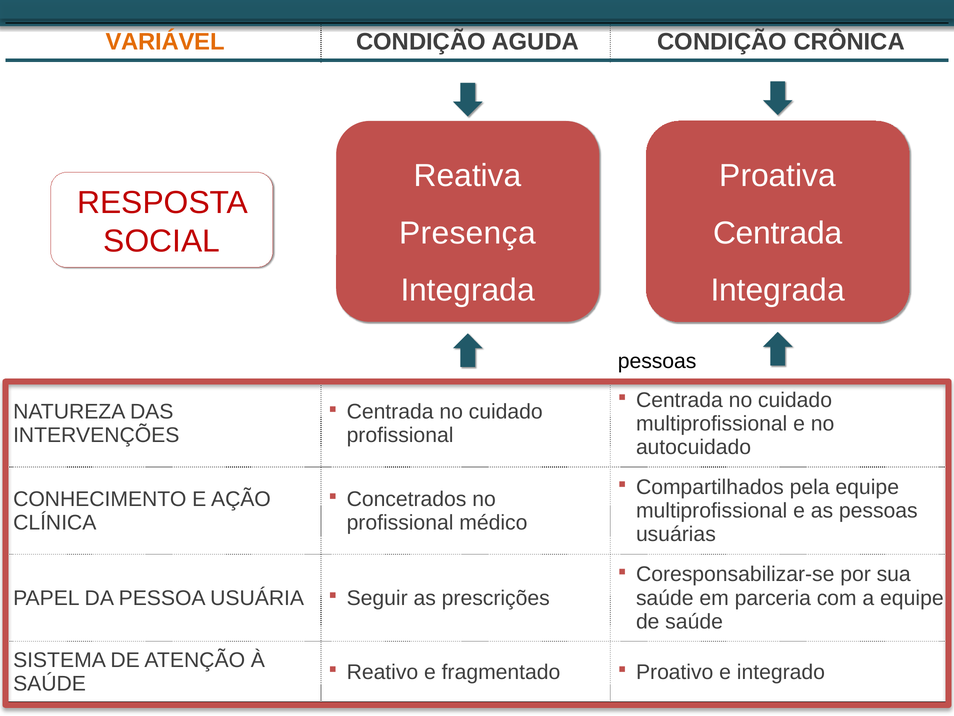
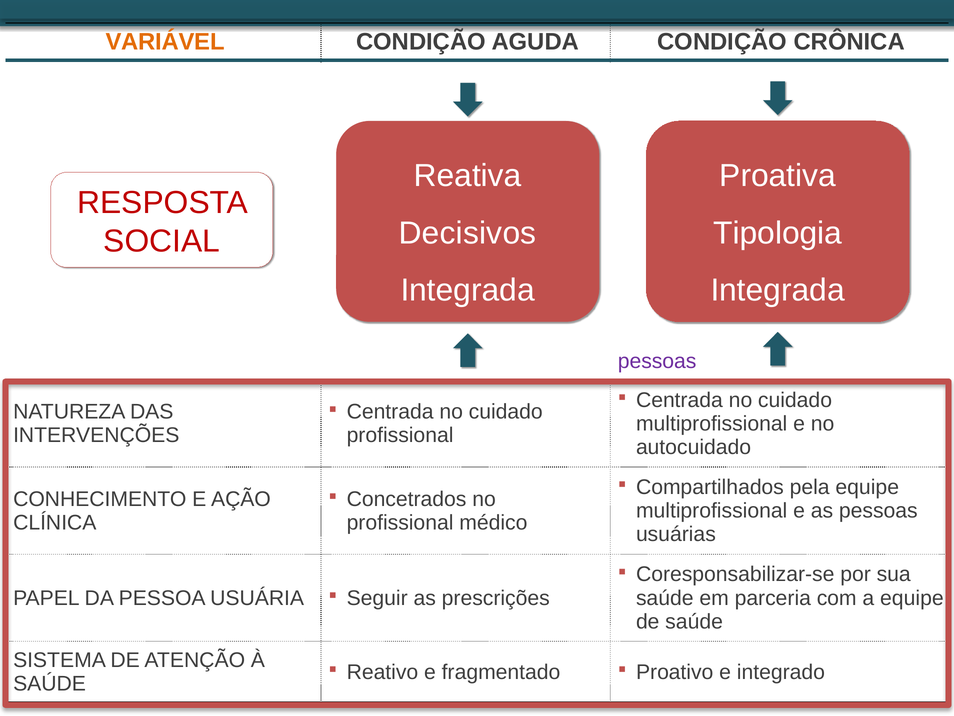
Presença at (468, 233): Presença -> Decisivos
Centrada at (778, 233): Centrada -> Tipologia
pessoas at (657, 361) colour: black -> purple
